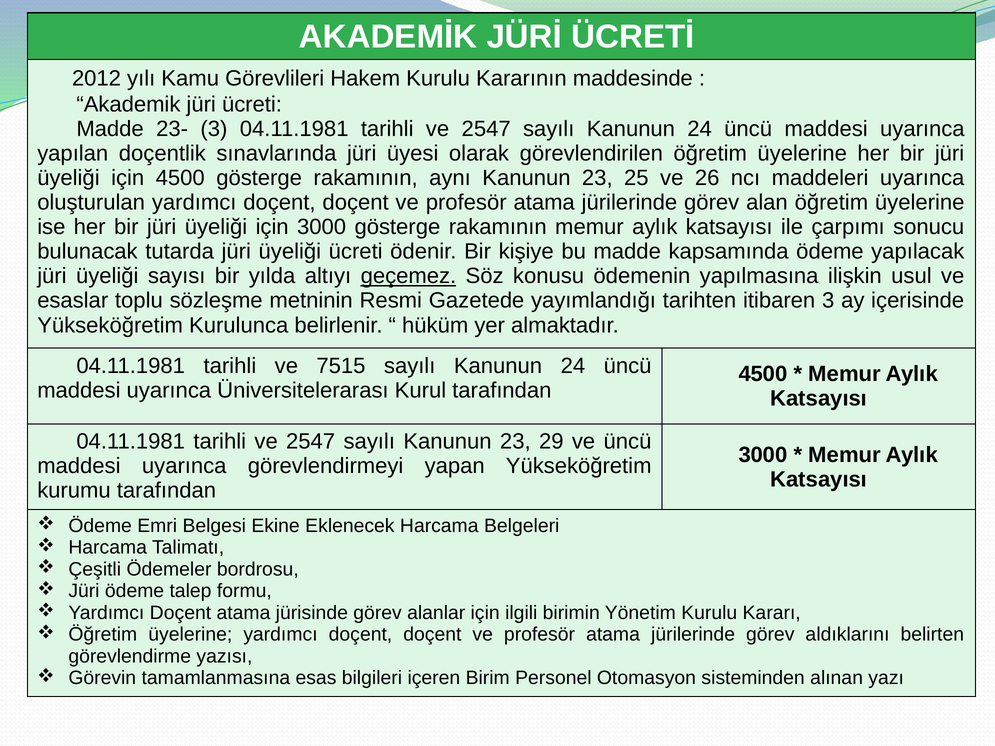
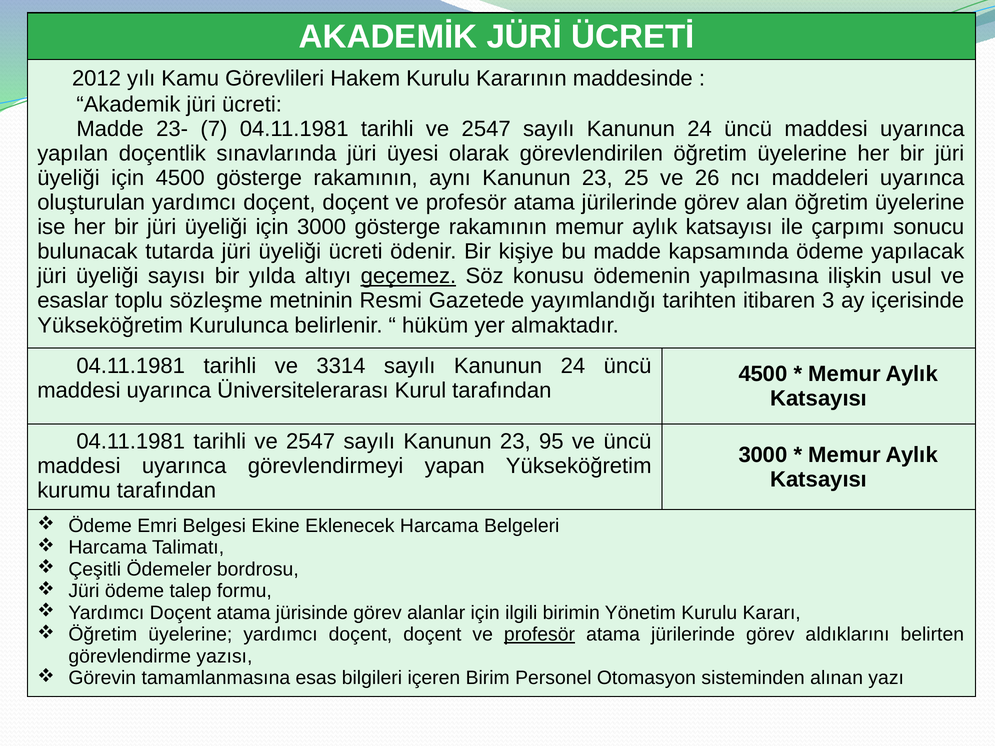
23- 3: 3 -> 7
7515: 7515 -> 3314
29: 29 -> 95
profesör at (540, 635) underline: none -> present
